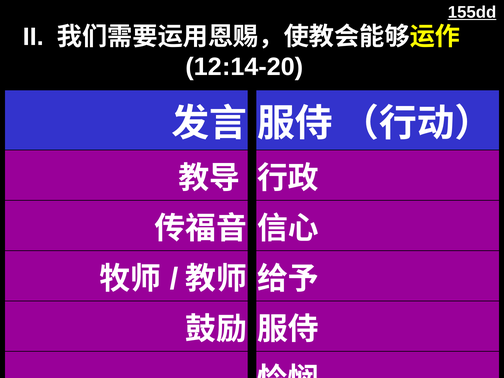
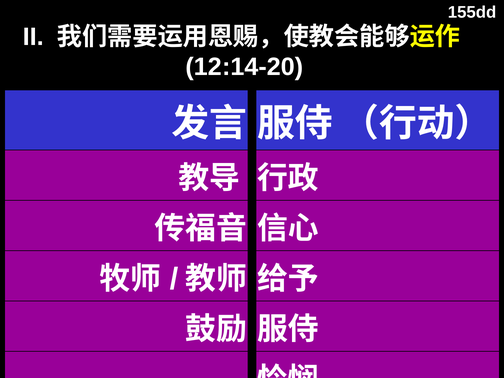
155dd underline: present -> none
